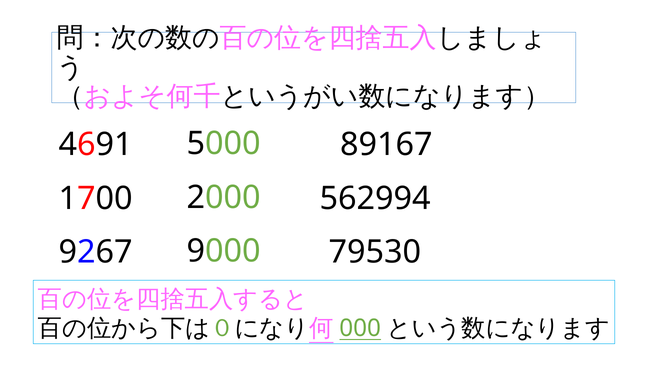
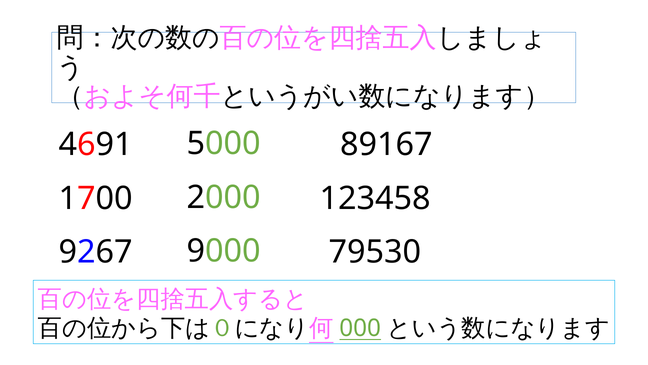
562994: 562994 -> 123458
